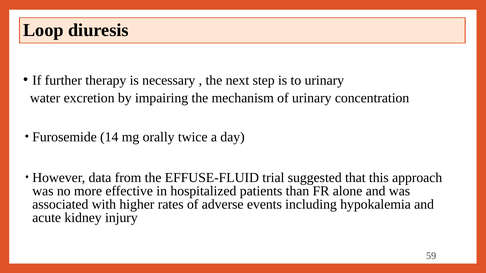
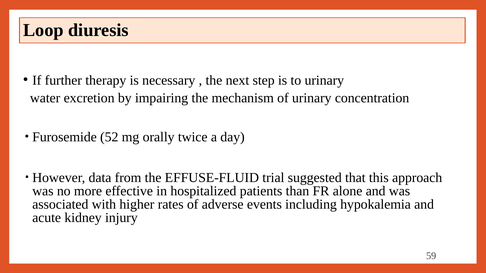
14: 14 -> 52
